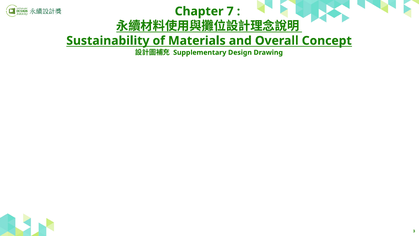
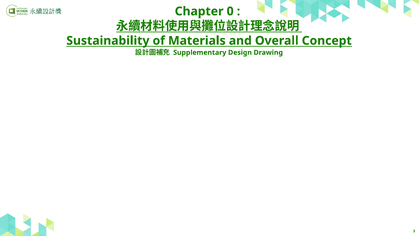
7: 7 -> 0
